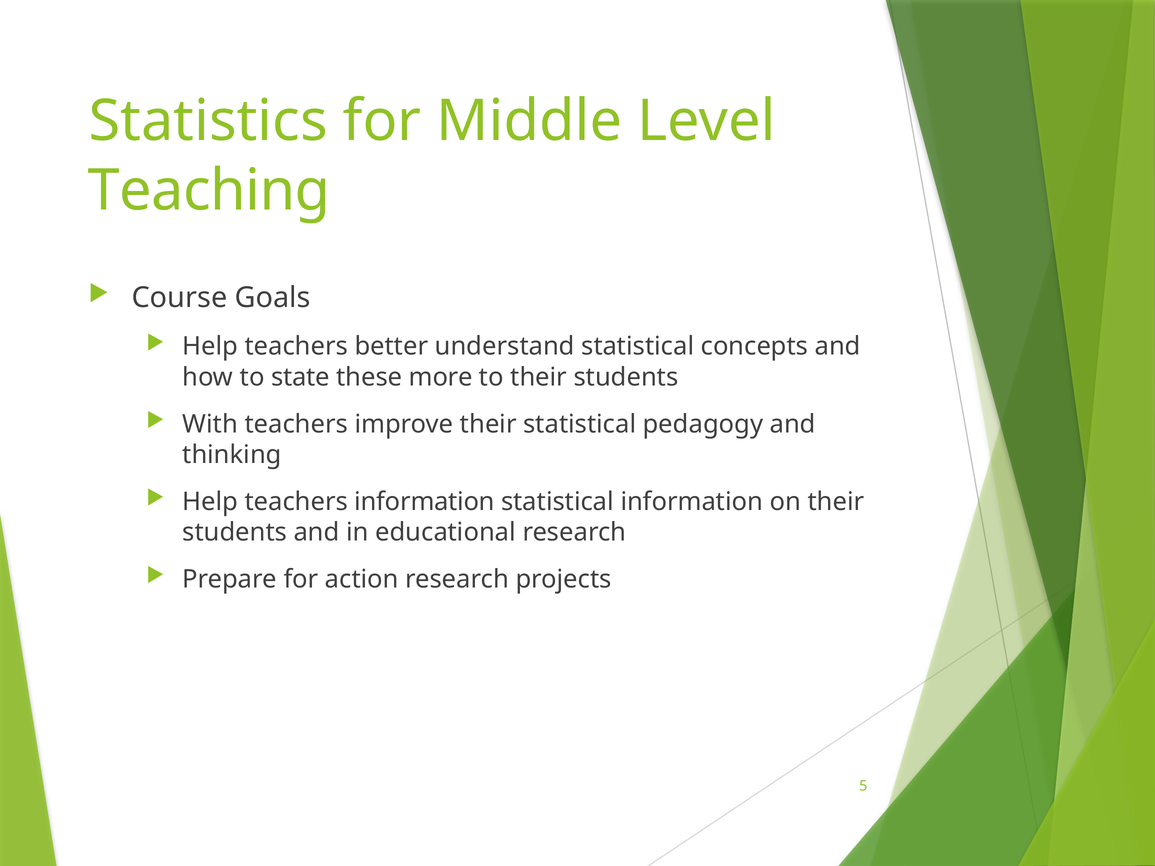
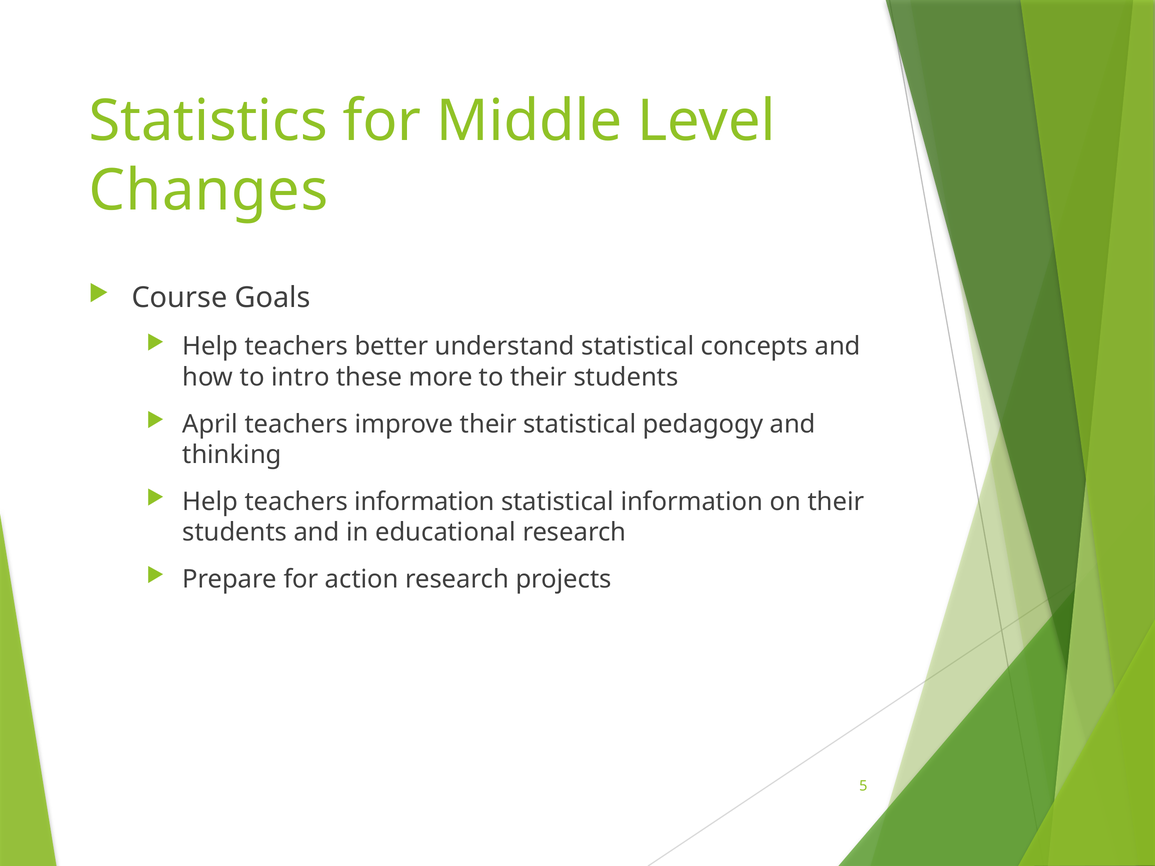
Teaching: Teaching -> Changes
state: state -> intro
With: With -> April
